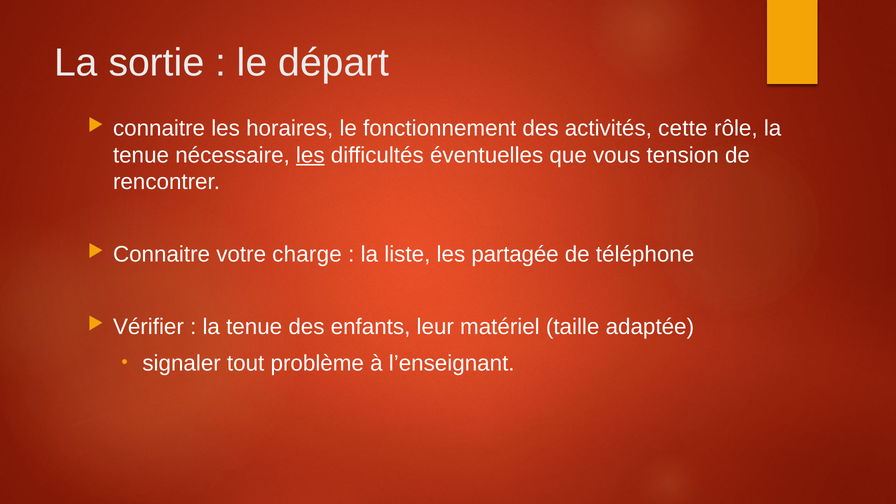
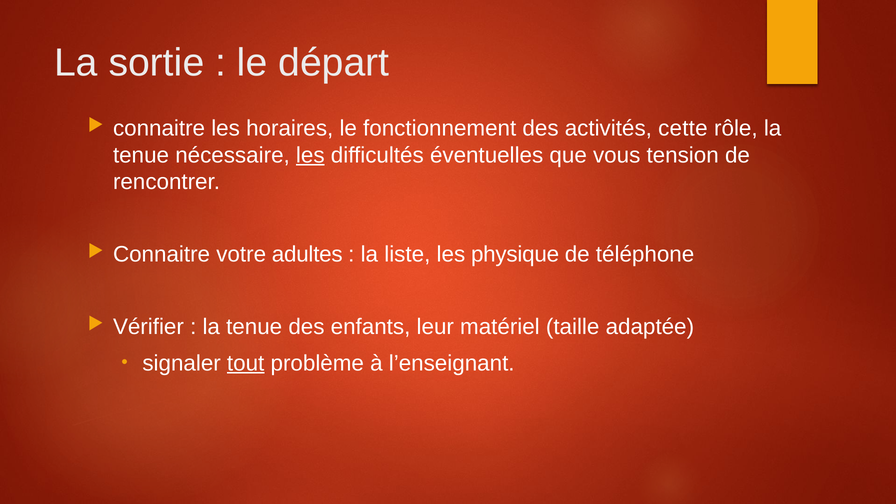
charge: charge -> adultes
partagée: partagée -> physique
tout underline: none -> present
